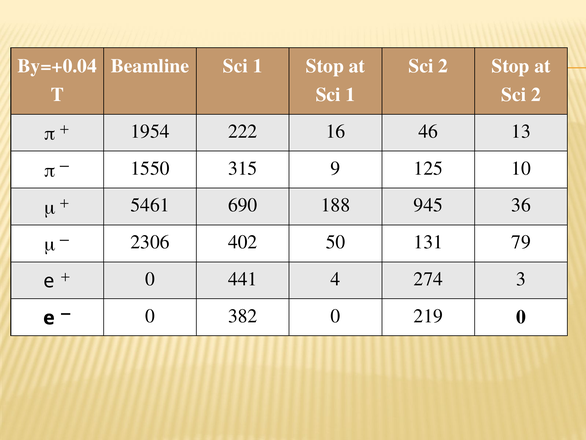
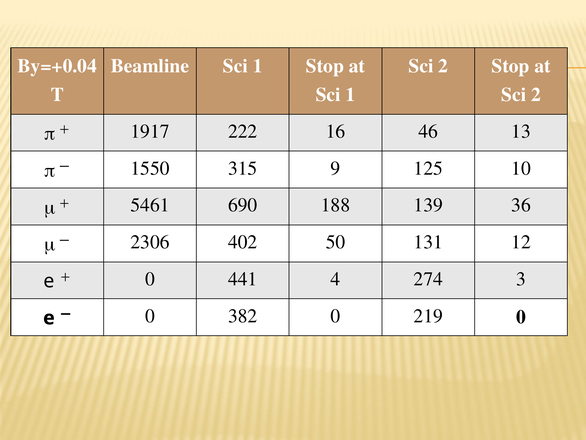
1954: 1954 -> 1917
945: 945 -> 139
79: 79 -> 12
